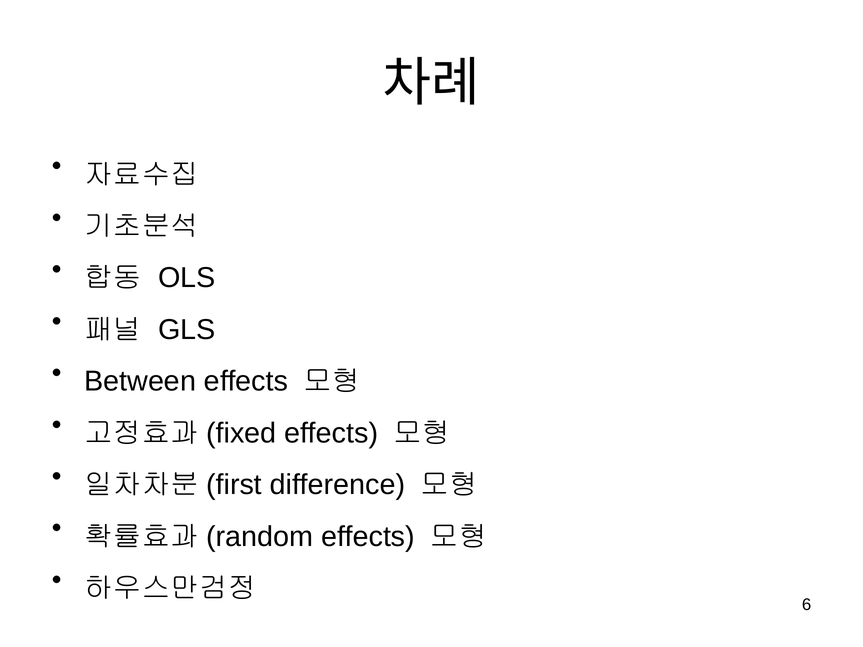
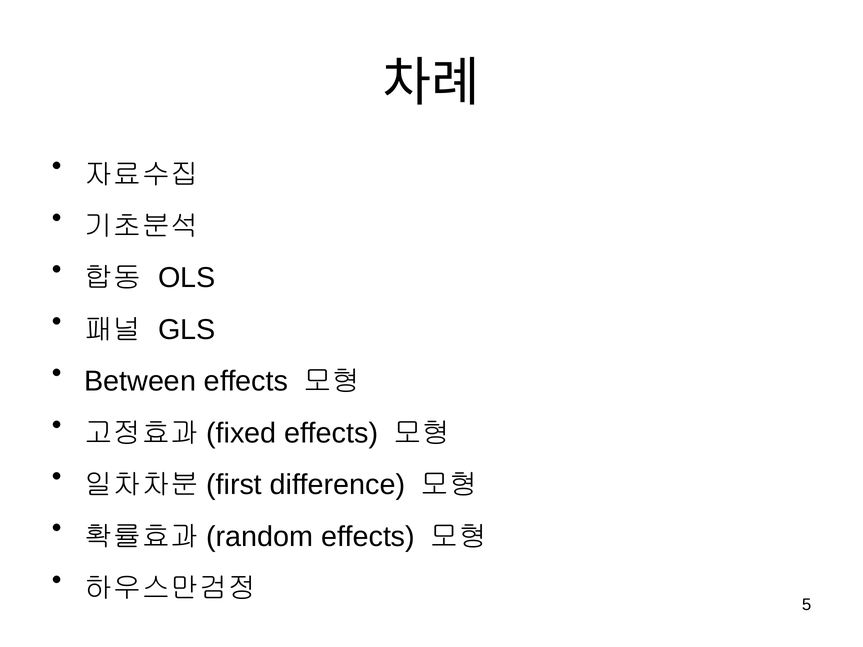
6: 6 -> 5
